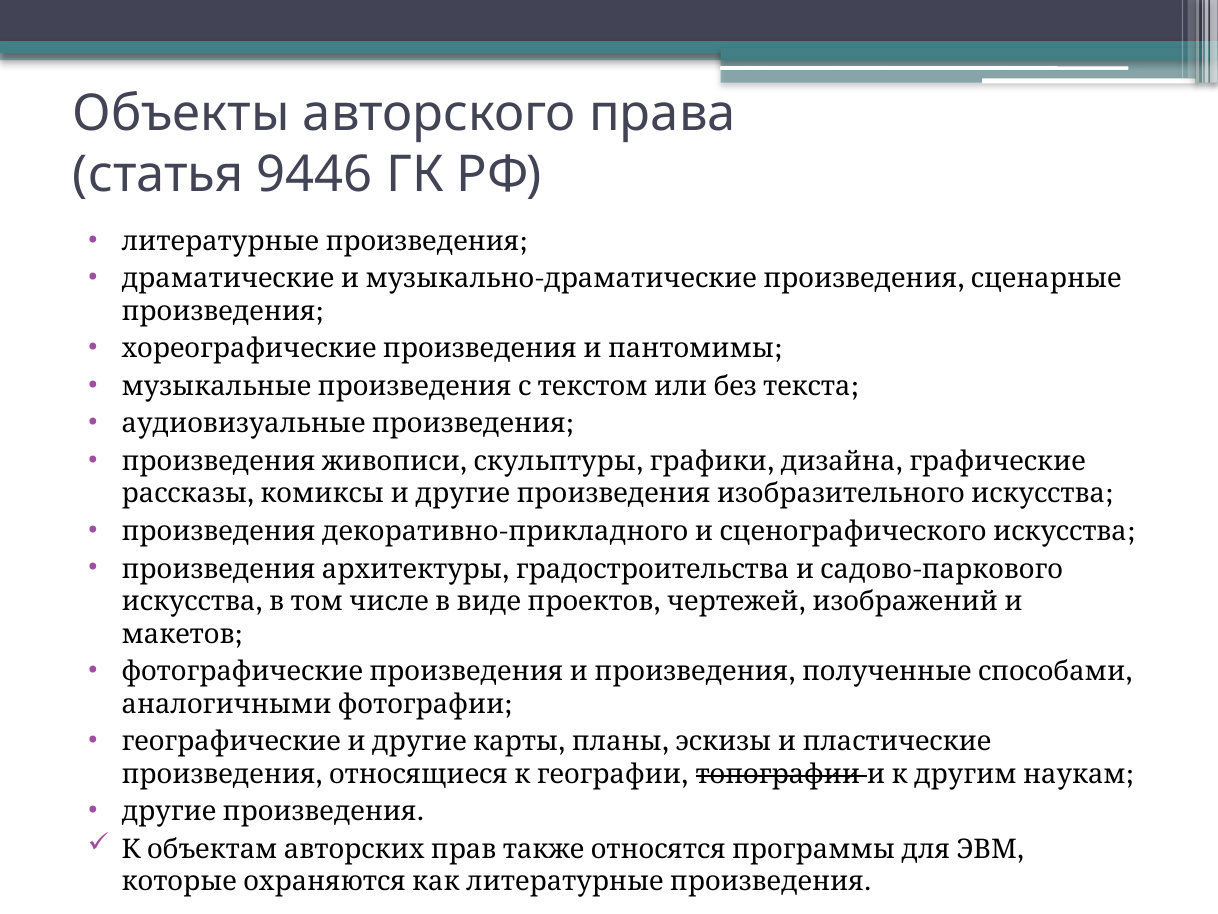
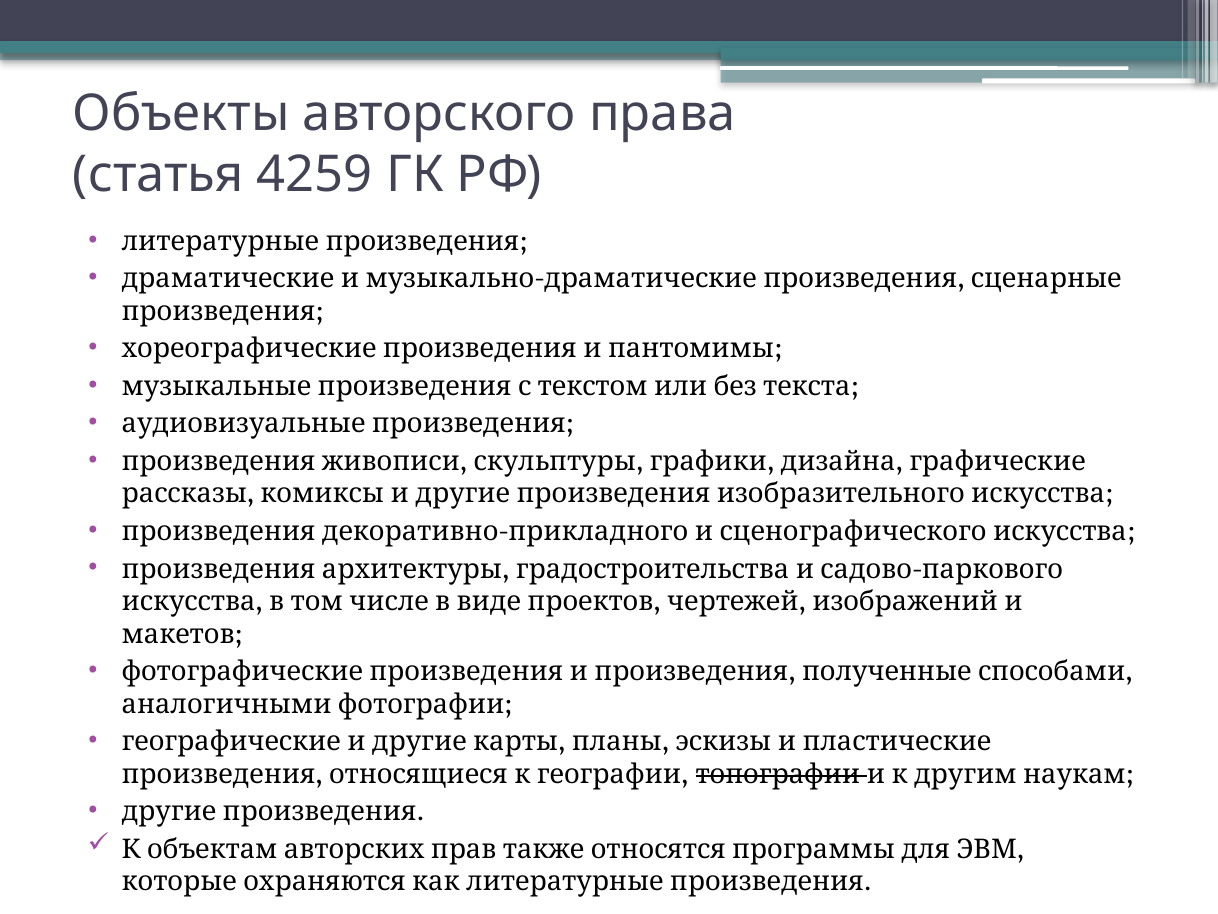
9446: 9446 -> 4259
